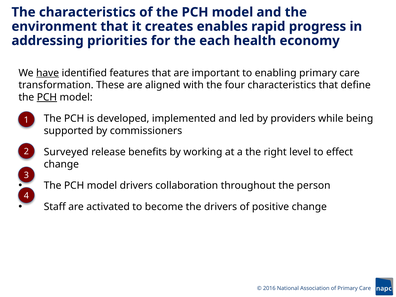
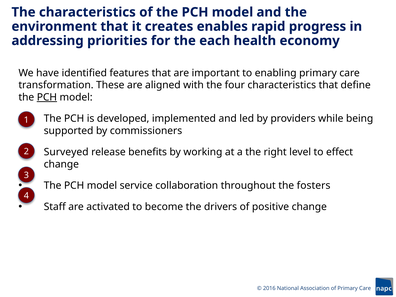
have underline: present -> none
model drivers: drivers -> service
person: person -> fosters
